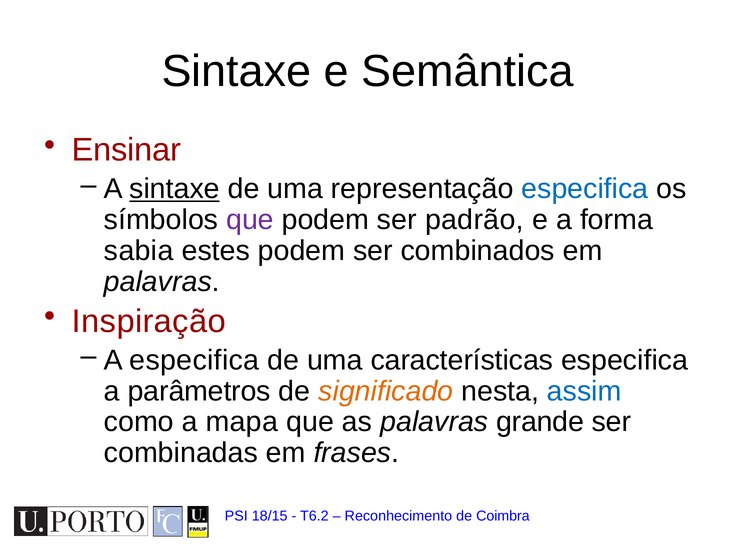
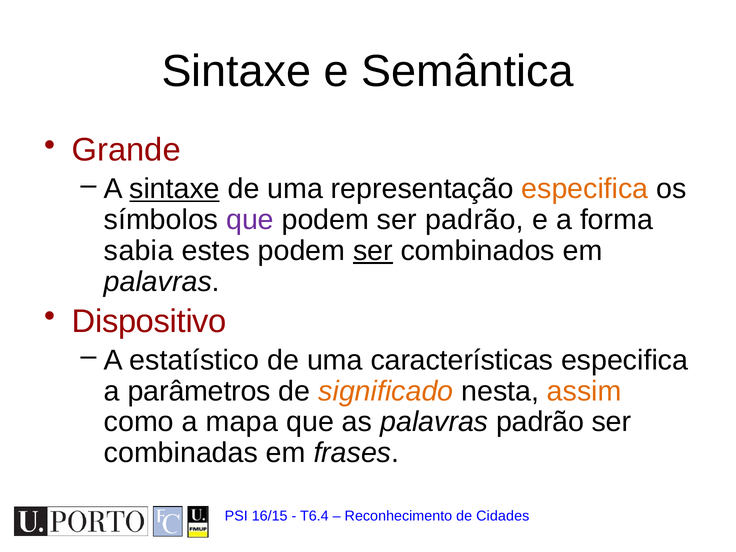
Ensinar: Ensinar -> Grande
especifica at (585, 189) colour: blue -> orange
ser at (373, 251) underline: none -> present
Inspiração: Inspiração -> Dispositivo
A especifica: especifica -> estatístico
assim colour: blue -> orange
palavras grande: grande -> padrão
18/15: 18/15 -> 16/15
T6.2: T6.2 -> T6.4
Coimbra: Coimbra -> Cidades
